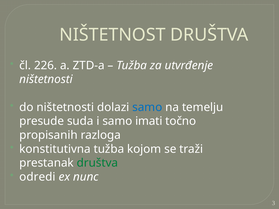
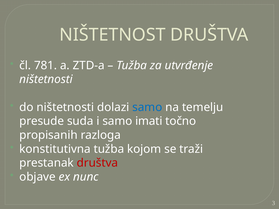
226: 226 -> 781
društva at (97, 163) colour: green -> red
odredi: odredi -> objave
